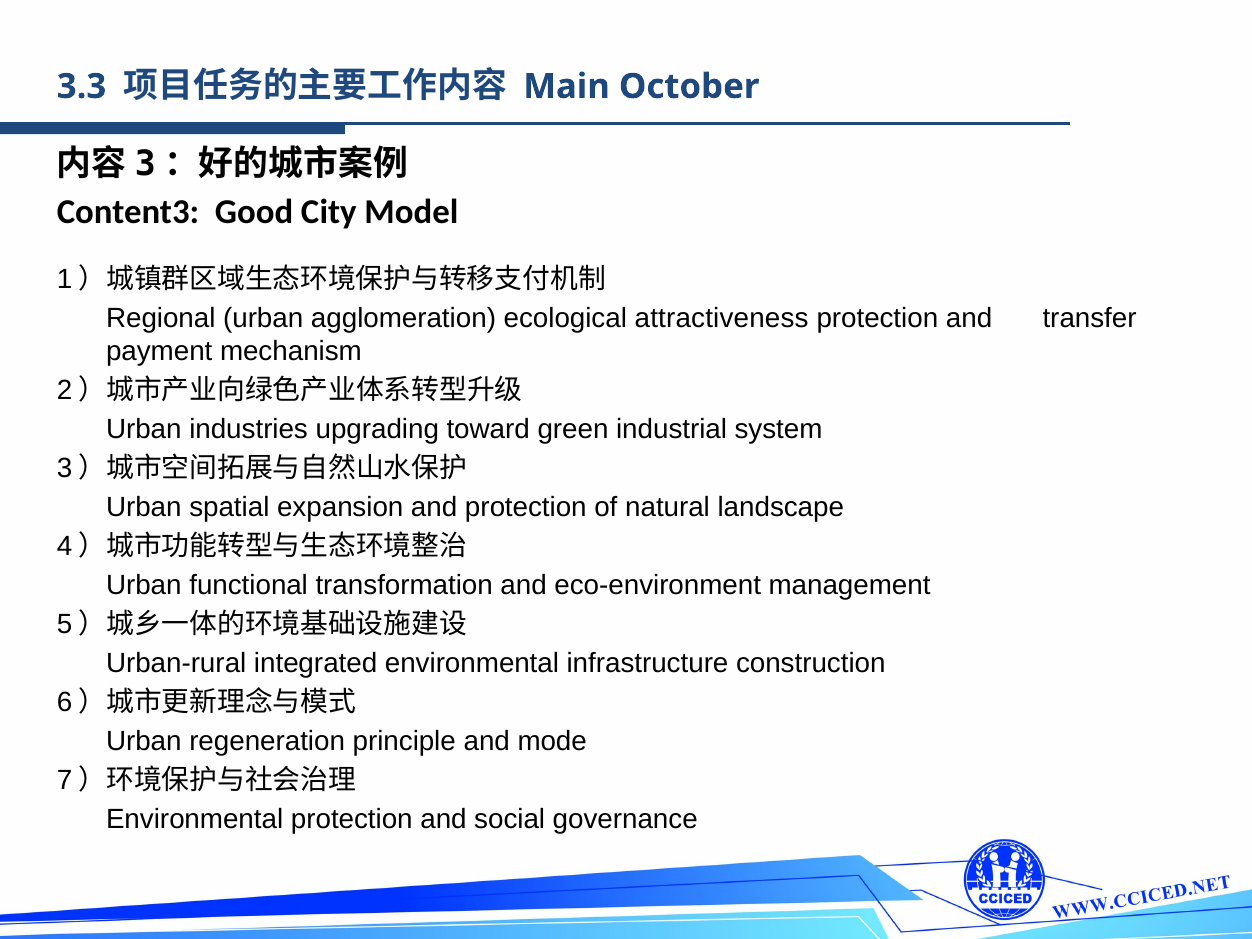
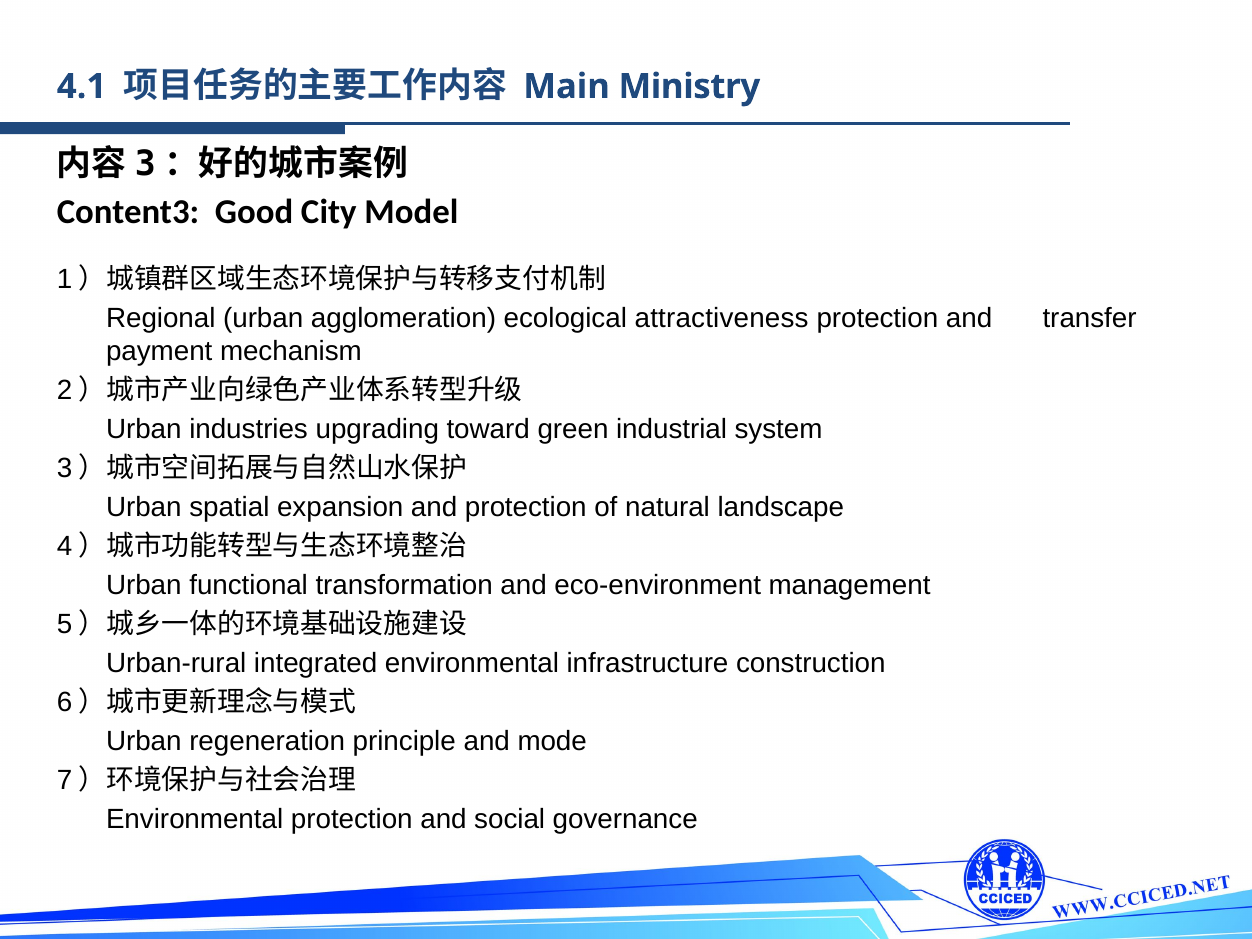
3.3: 3.3 -> 4.1
October: October -> Ministry
